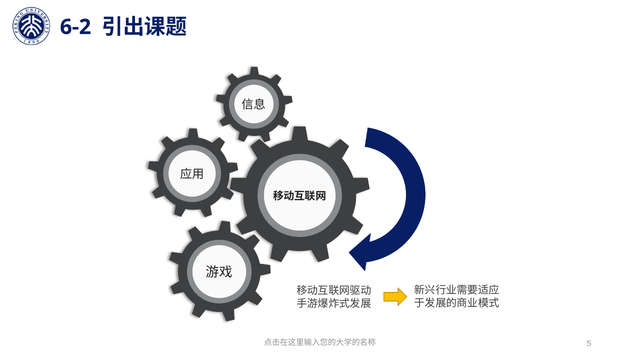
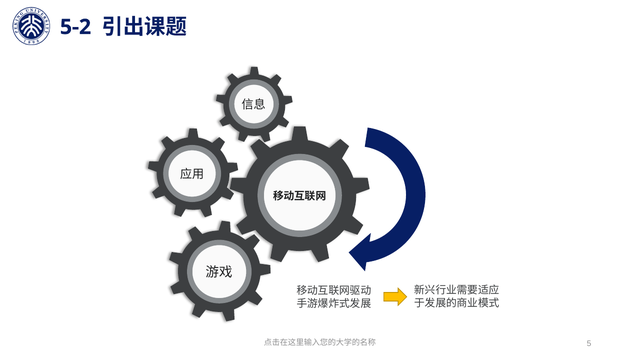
6-2: 6-2 -> 5-2
